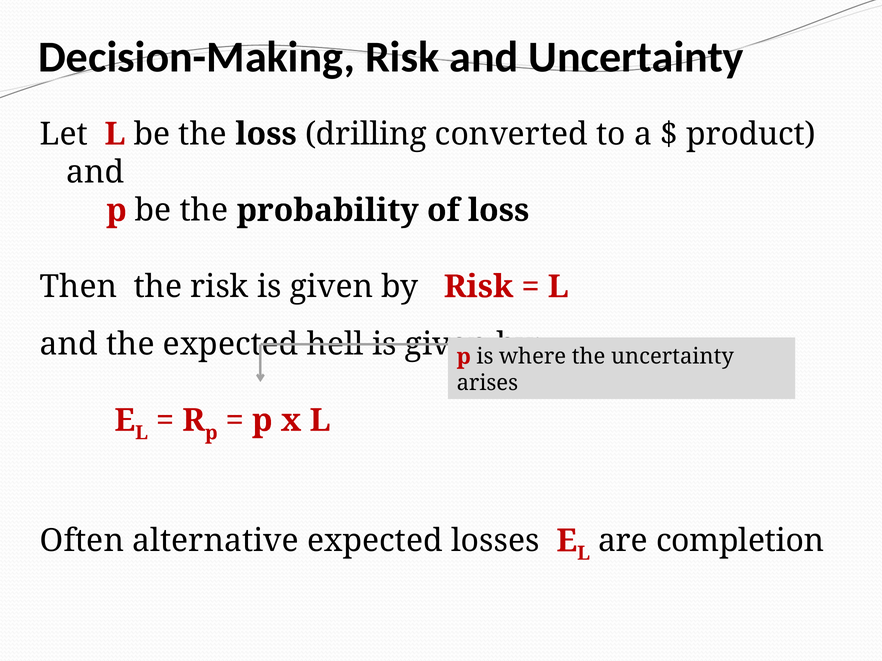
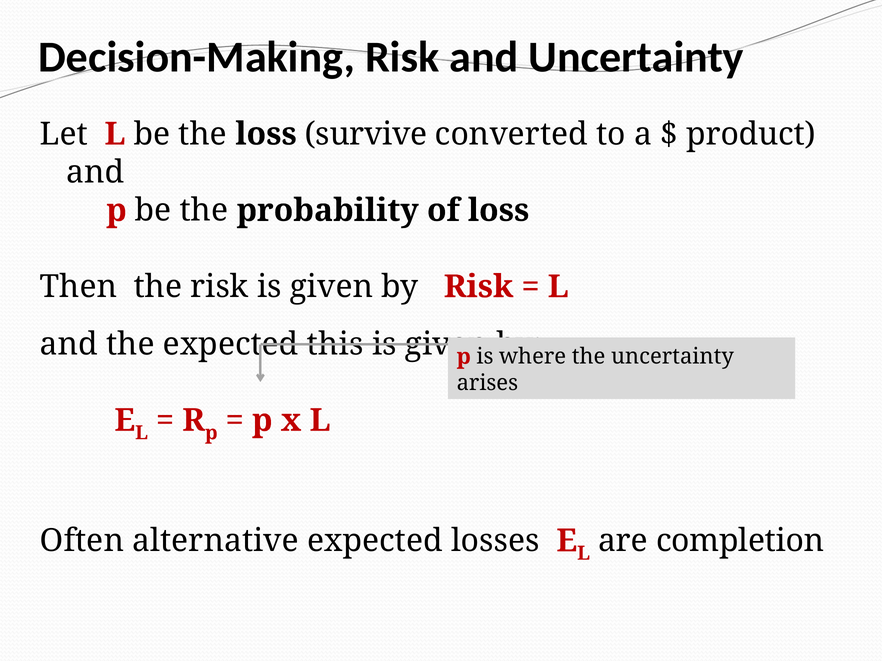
drilling: drilling -> survive
hell: hell -> this
